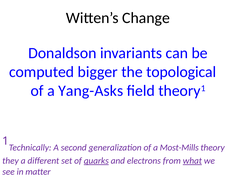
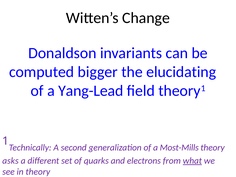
topological: topological -> elucidating
Yang-Asks: Yang-Asks -> Yang-Lead
they: they -> asks
quarks underline: present -> none
in matter: matter -> theory
